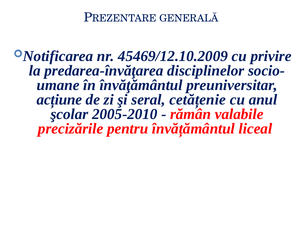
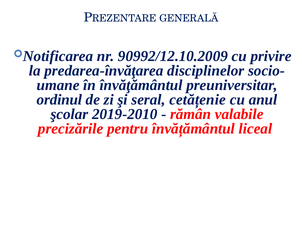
45469/12.10.2009: 45469/12.10.2009 -> 90992/12.10.2009
acțiune: acțiune -> ordinul
2005-2010: 2005-2010 -> 2019-2010
